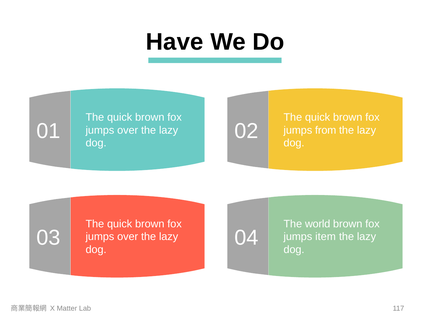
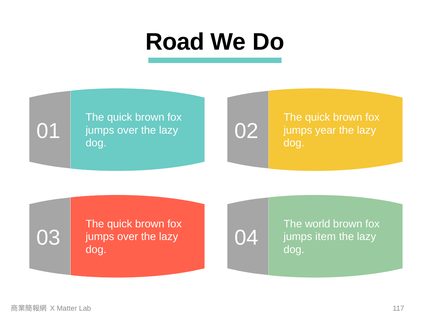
Have: Have -> Road
from: from -> year
